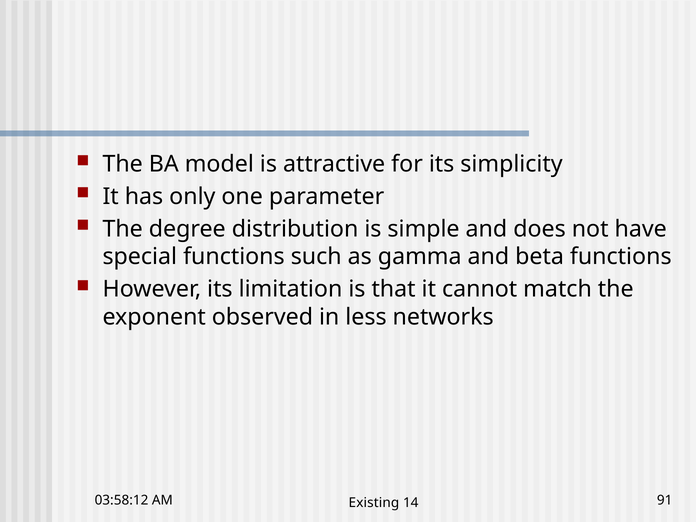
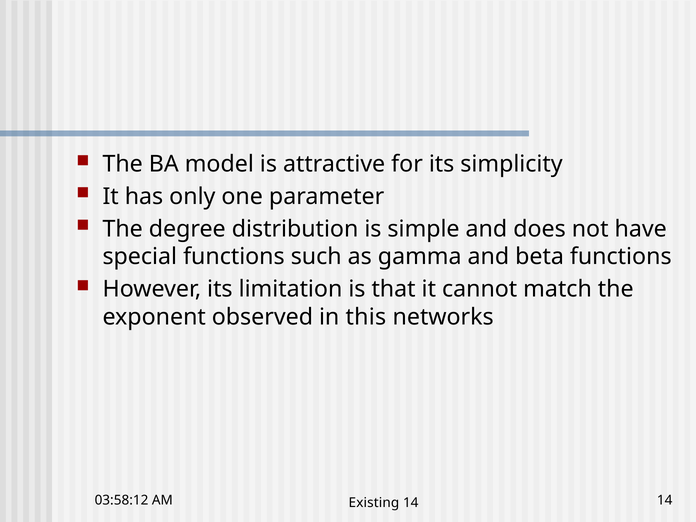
less: less -> this
14 91: 91 -> 14
